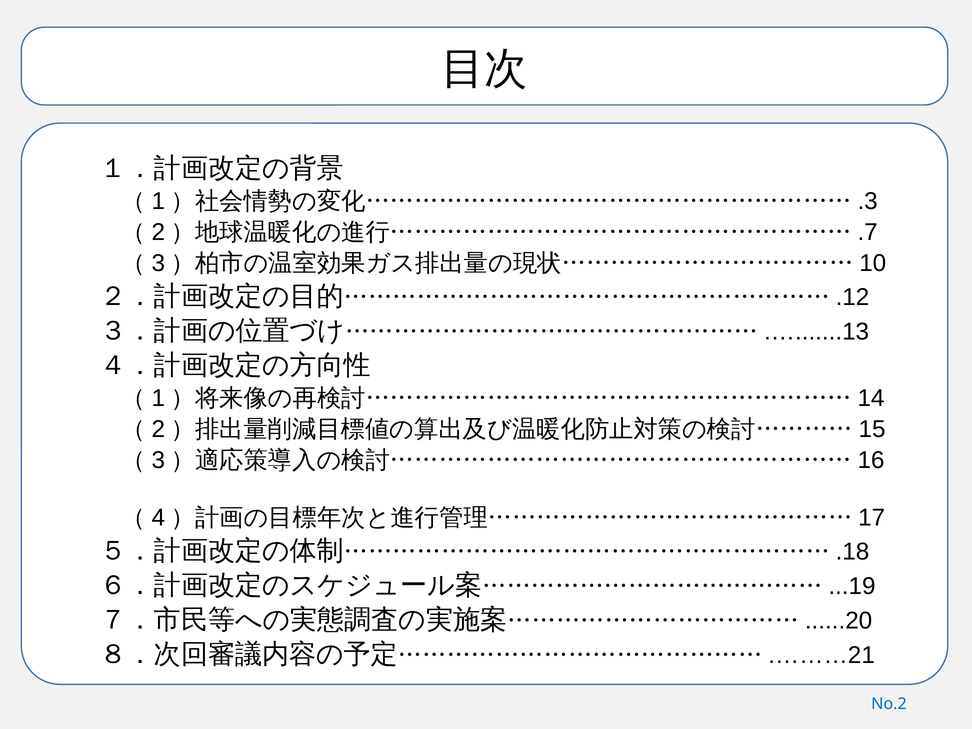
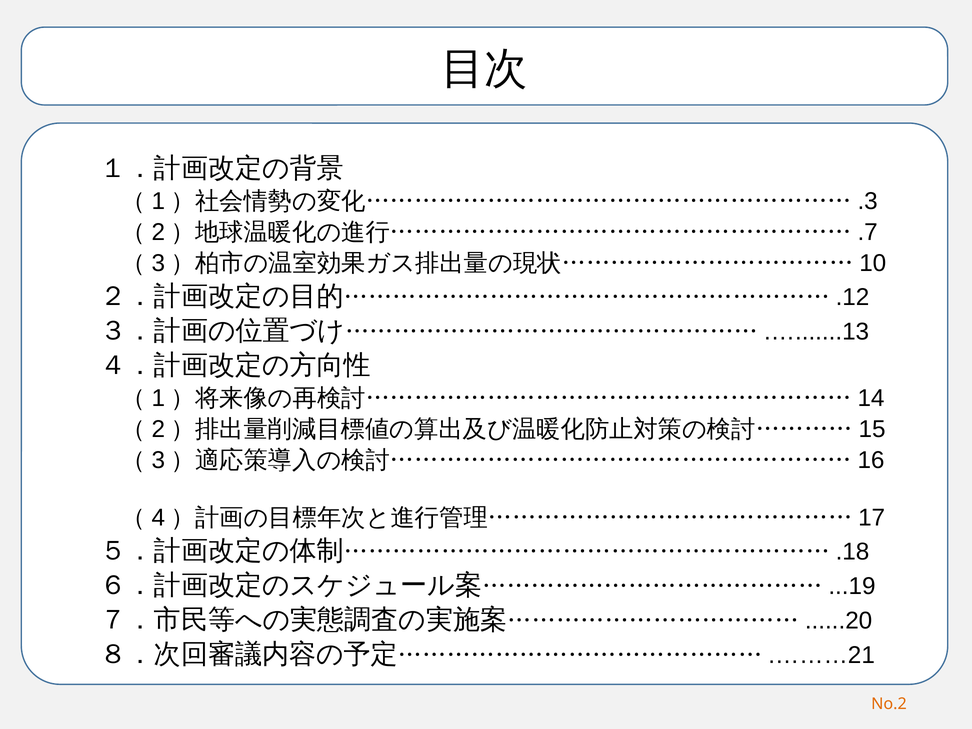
No.2 colour: blue -> orange
